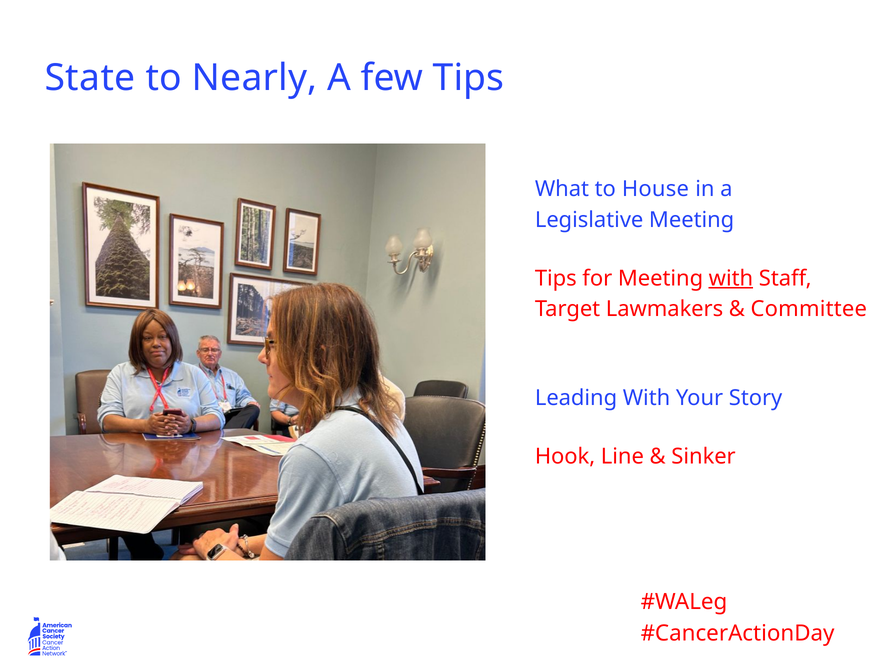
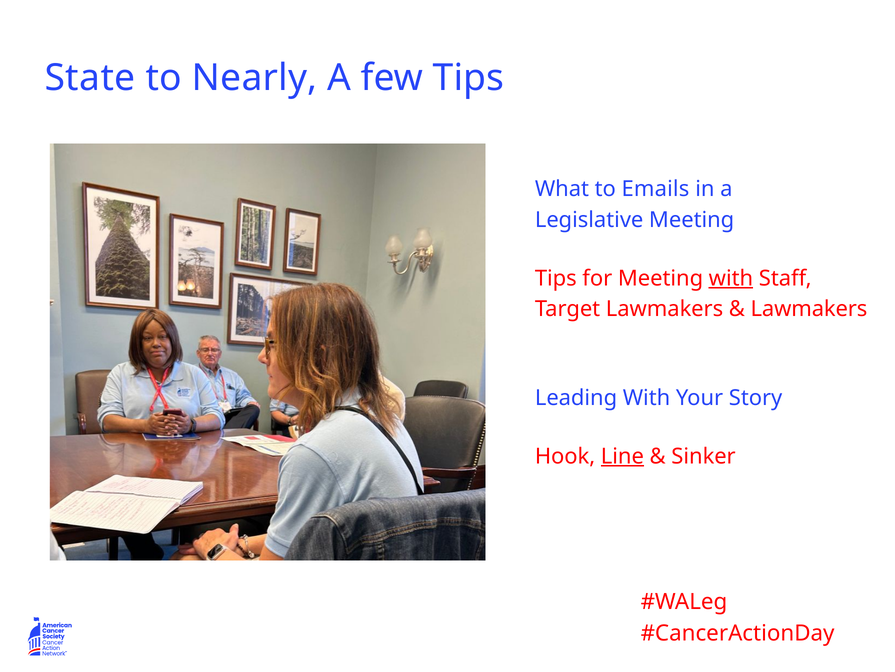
House: House -> Emails
Committee at (809, 309): Committee -> Lawmakers
Line underline: none -> present
